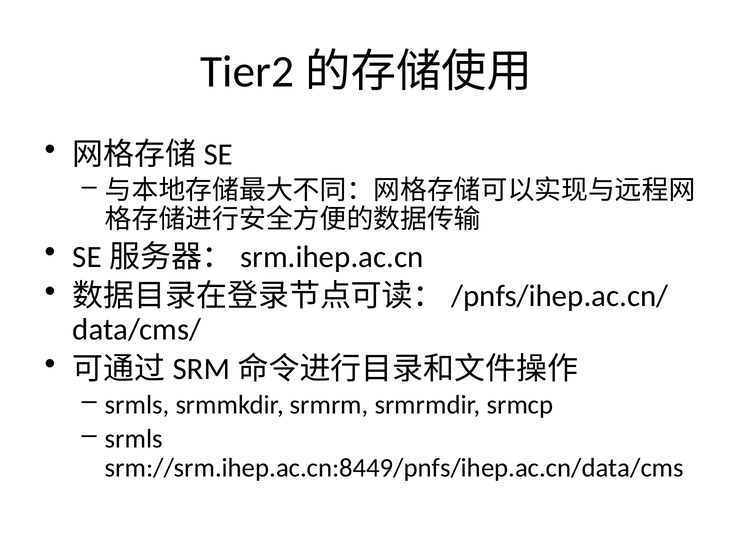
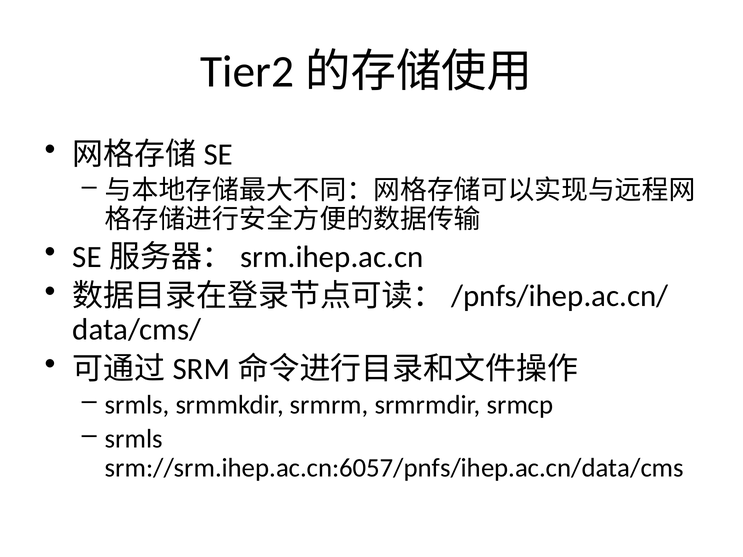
srm://srm.ihep.ac.cn:8449/pnfs/ihep.ac.cn/data/cms: srm://srm.ihep.ac.cn:8449/pnfs/ihep.ac.cn/data/cms -> srm://srm.ihep.ac.cn:6057/pnfs/ihep.ac.cn/data/cms
